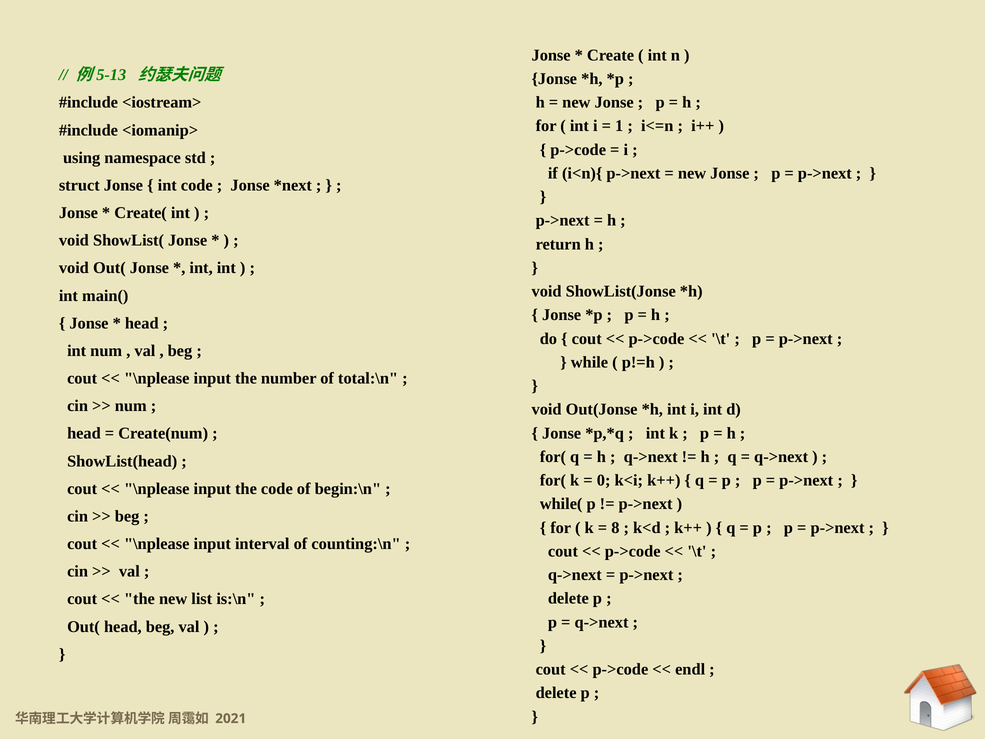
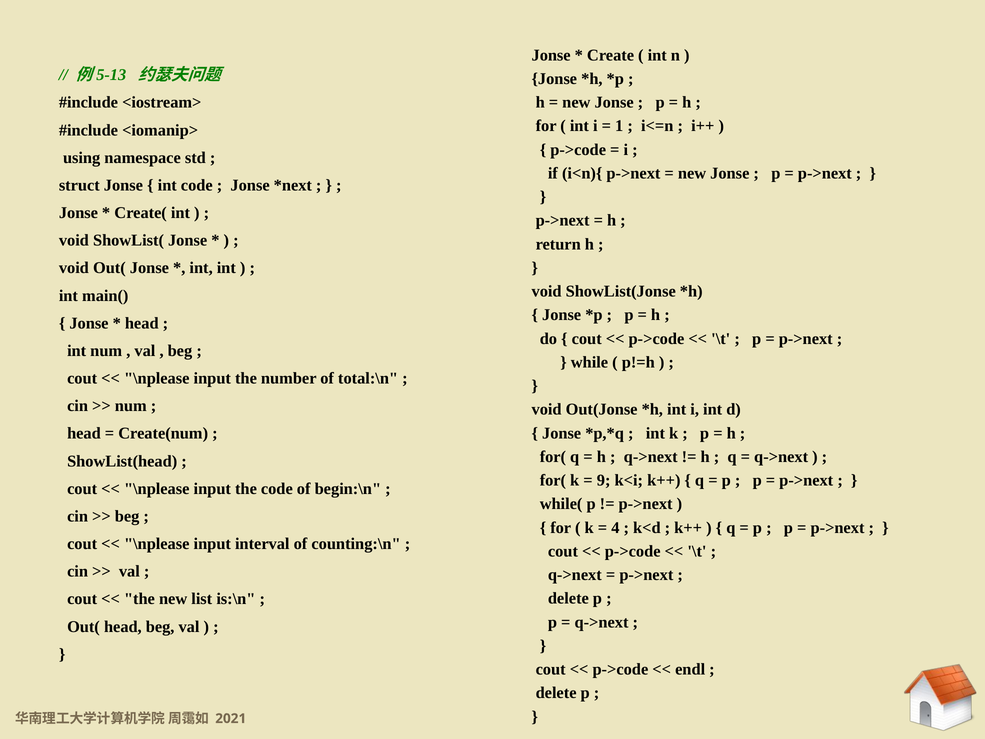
0: 0 -> 9
8: 8 -> 4
